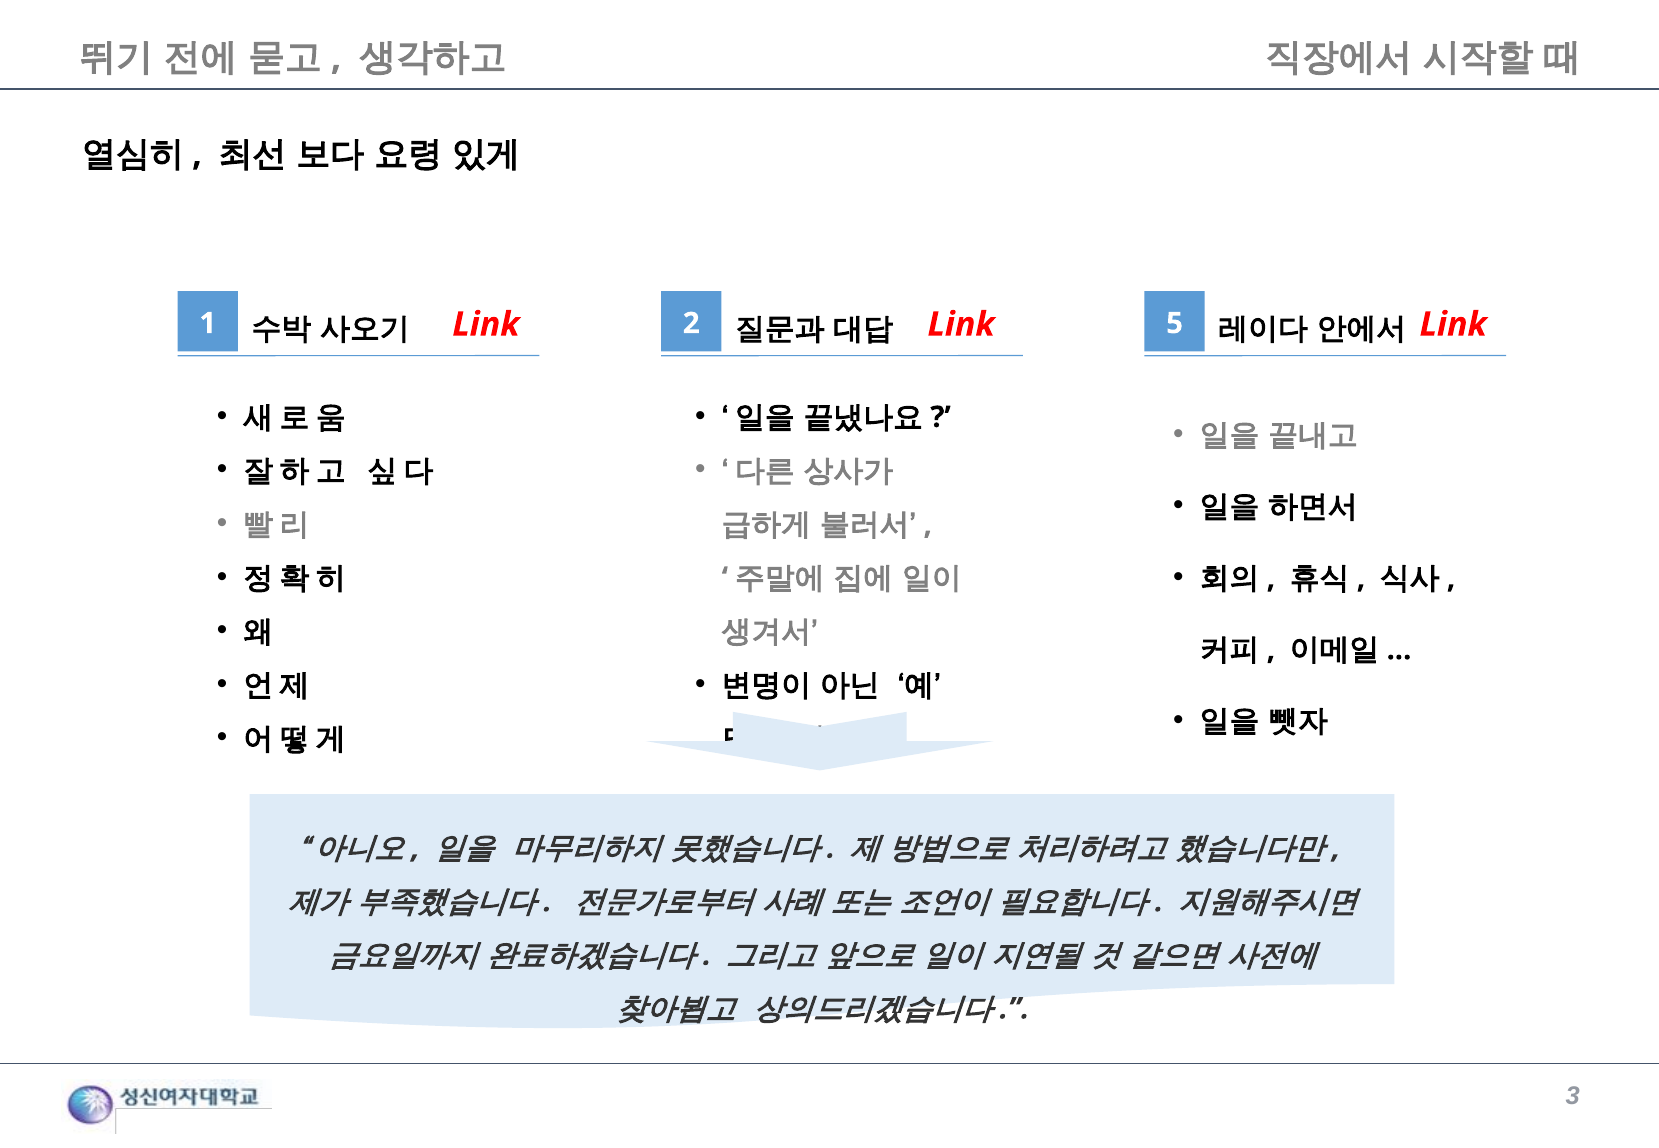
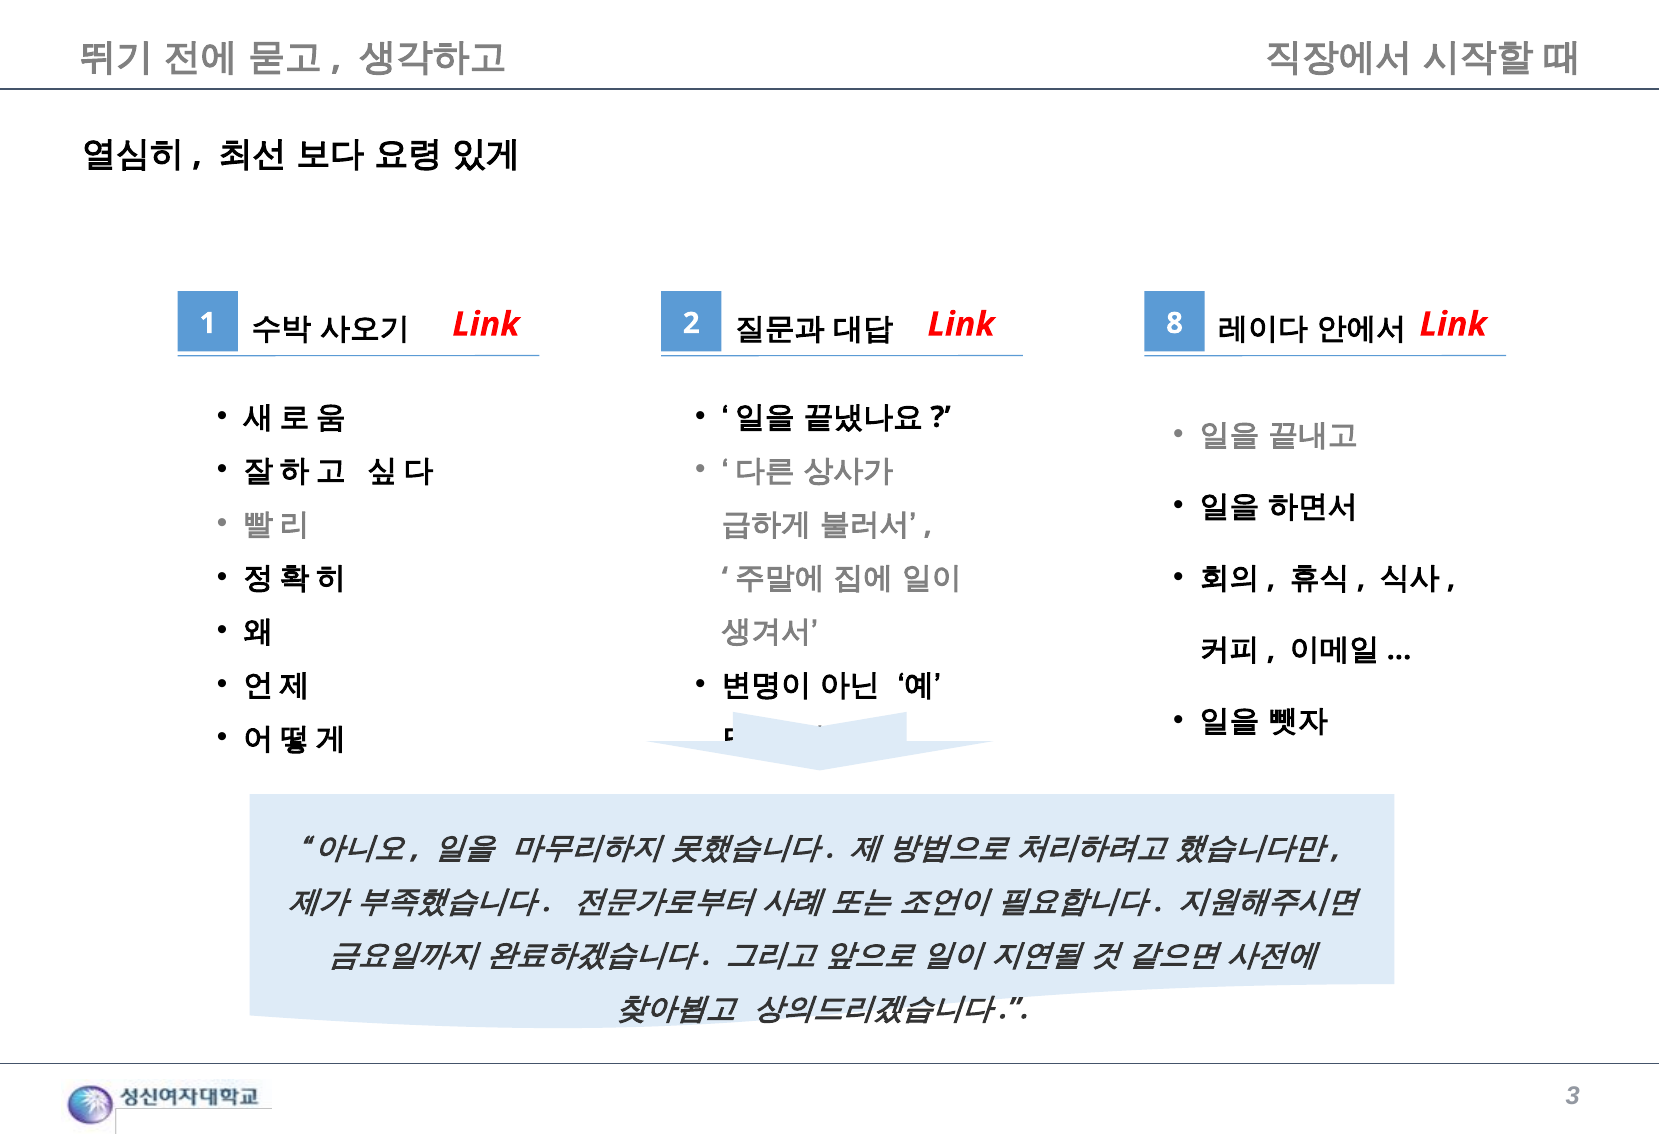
5: 5 -> 8
